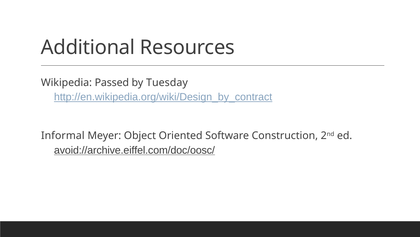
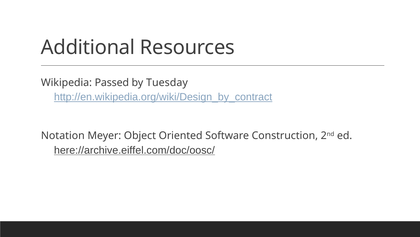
Informal: Informal -> Notation
avoid://archive.eiffel.com/doc/oosc/: avoid://archive.eiffel.com/doc/oosc/ -> here://archive.eiffel.com/doc/oosc/
